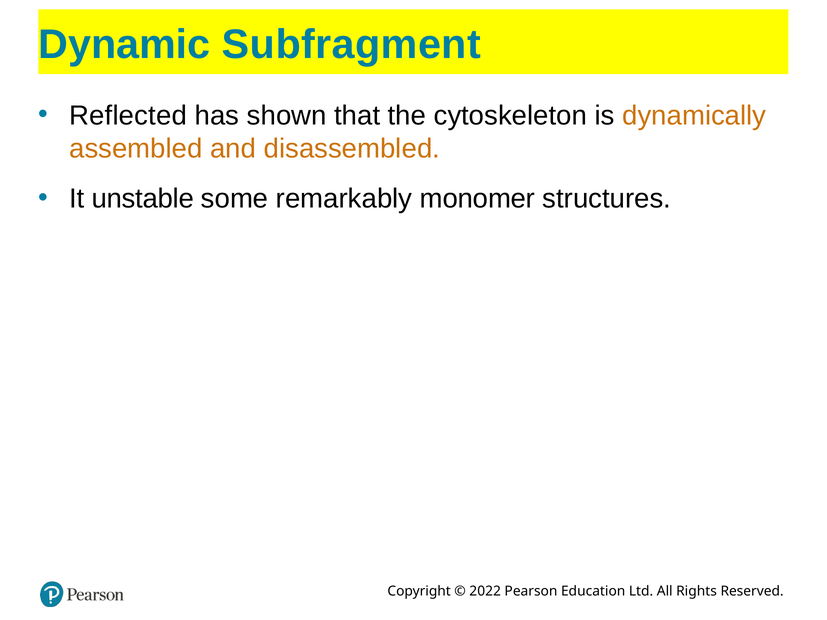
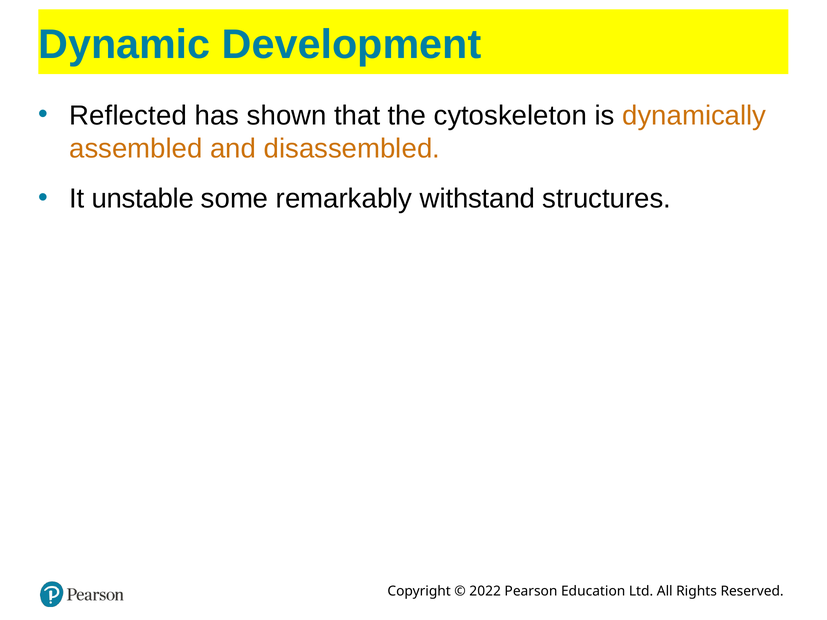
Subfragment: Subfragment -> Development
monomer: monomer -> withstand
